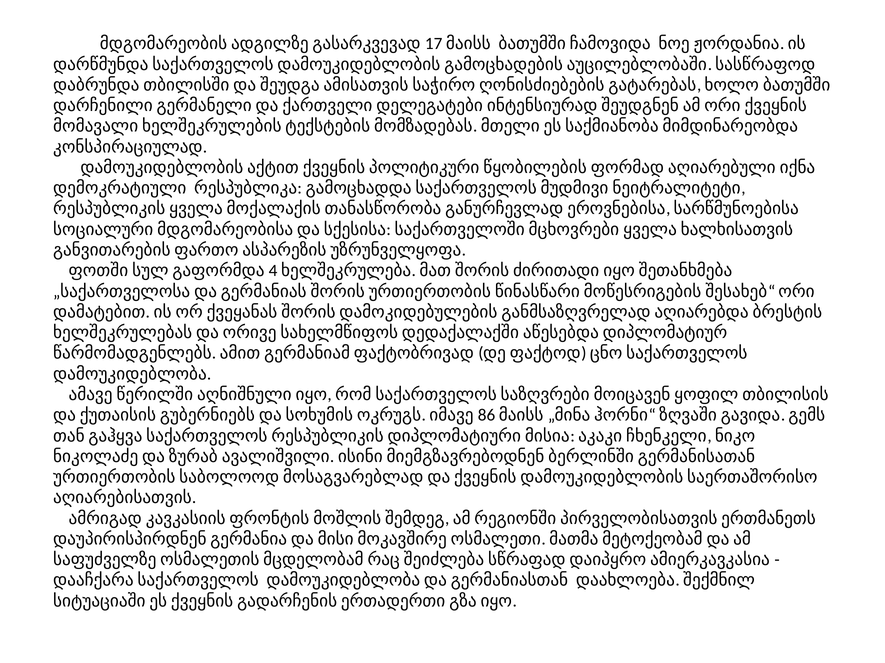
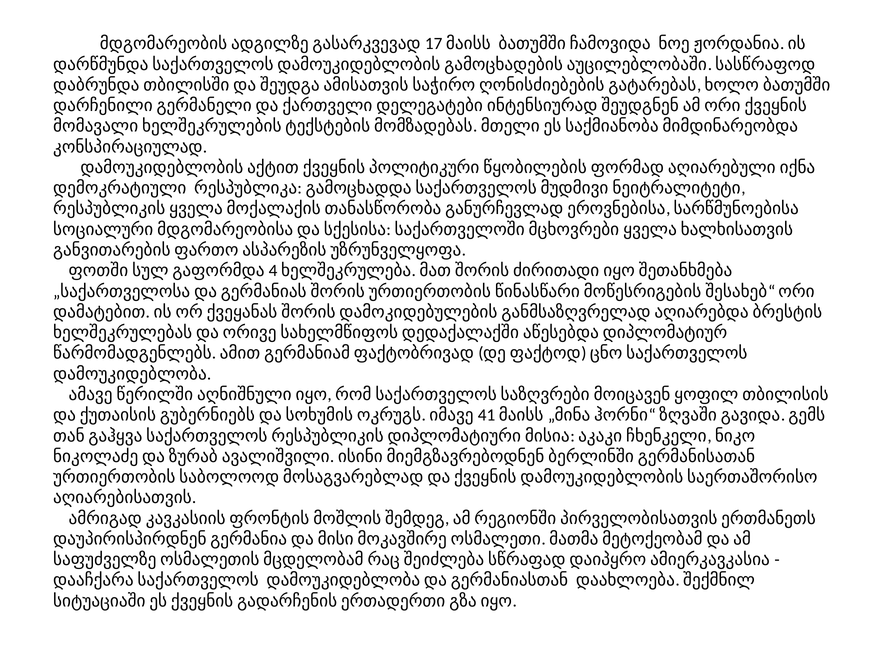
86: 86 -> 41
